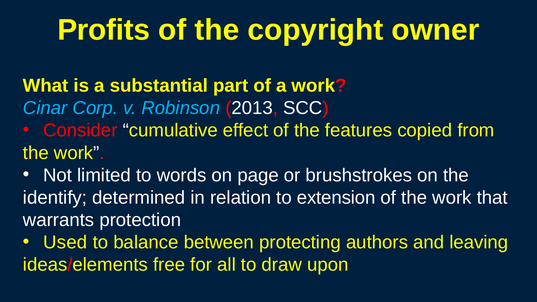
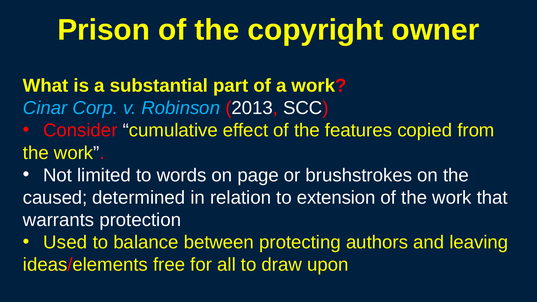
Profits: Profits -> Prison
identify: identify -> caused
